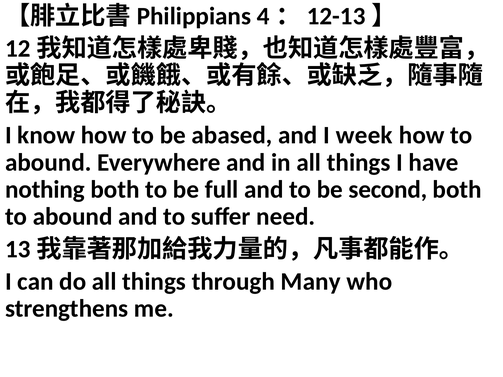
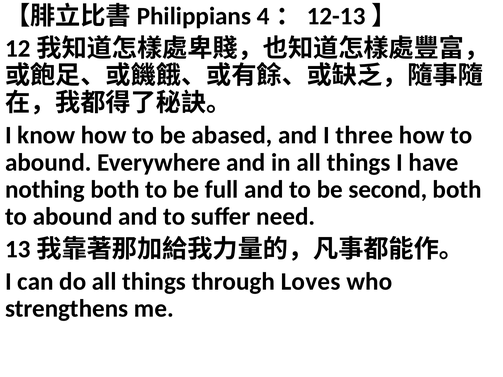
week: week -> three
Many: Many -> Loves
